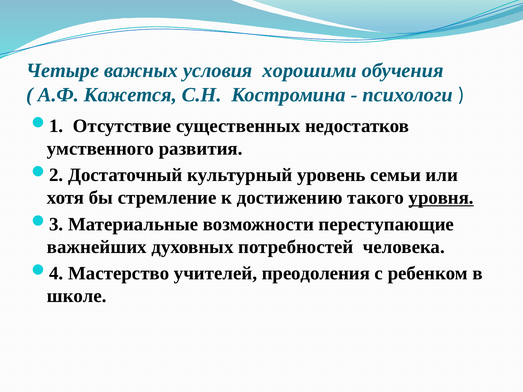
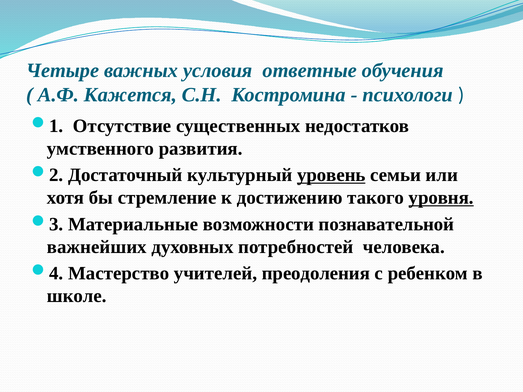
хорошими: хорошими -> ответные
уровень underline: none -> present
переступающие: переступающие -> познавательной
